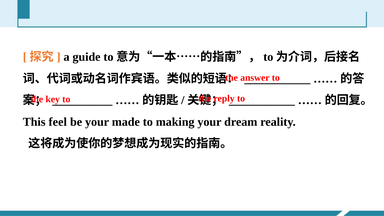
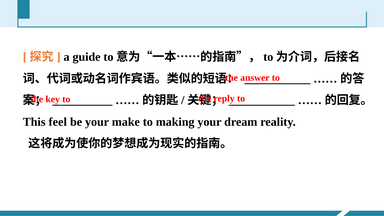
made: made -> make
